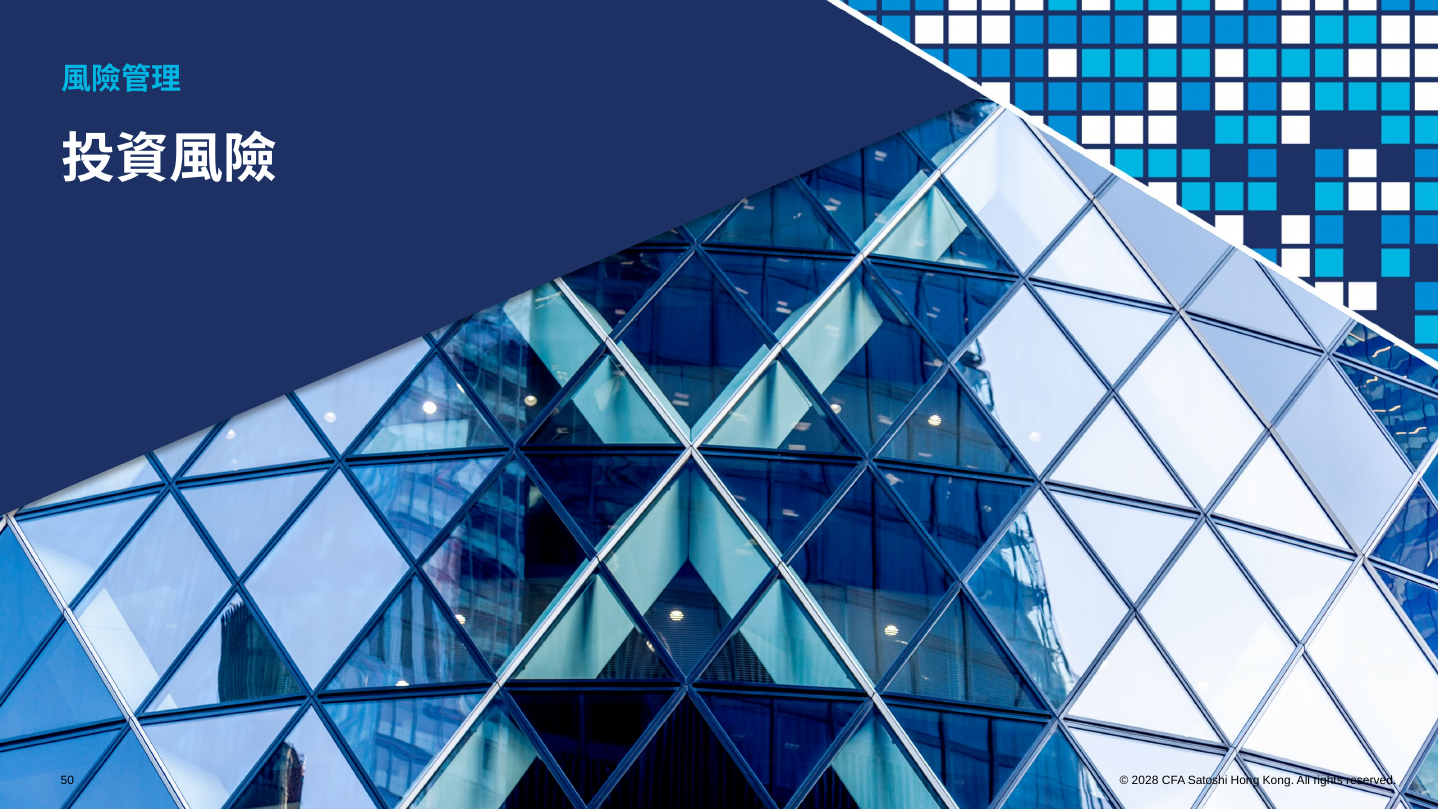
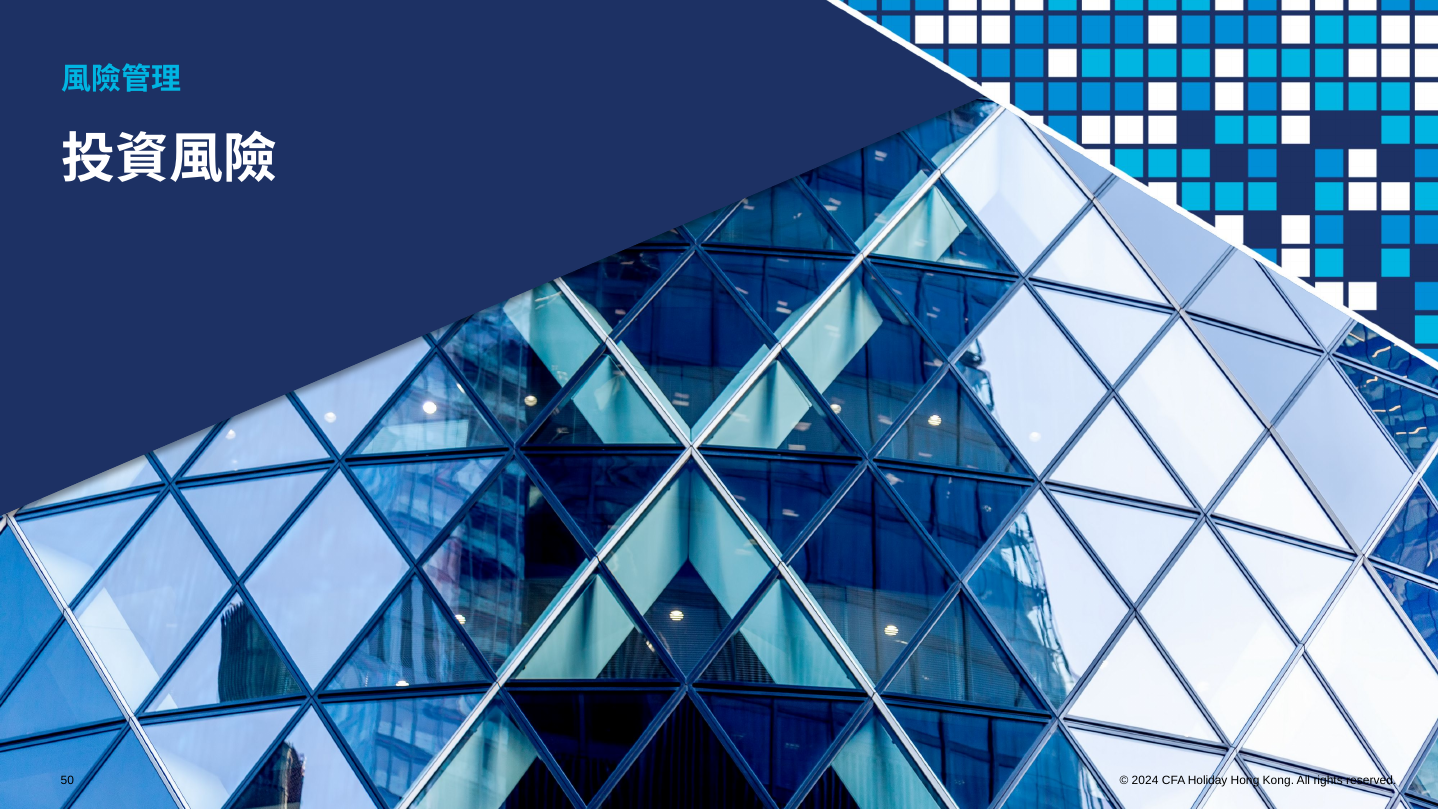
2028: 2028 -> 2024
Satoshi: Satoshi -> Holiday
